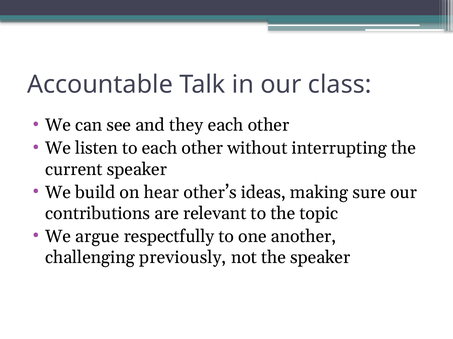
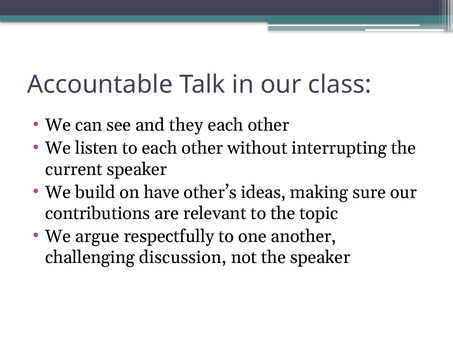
hear: hear -> have
previously: previously -> discussion
